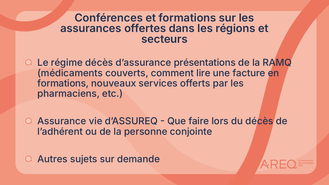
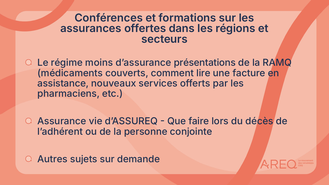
régime décès: décès -> moins
formations at (63, 83): formations -> assistance
